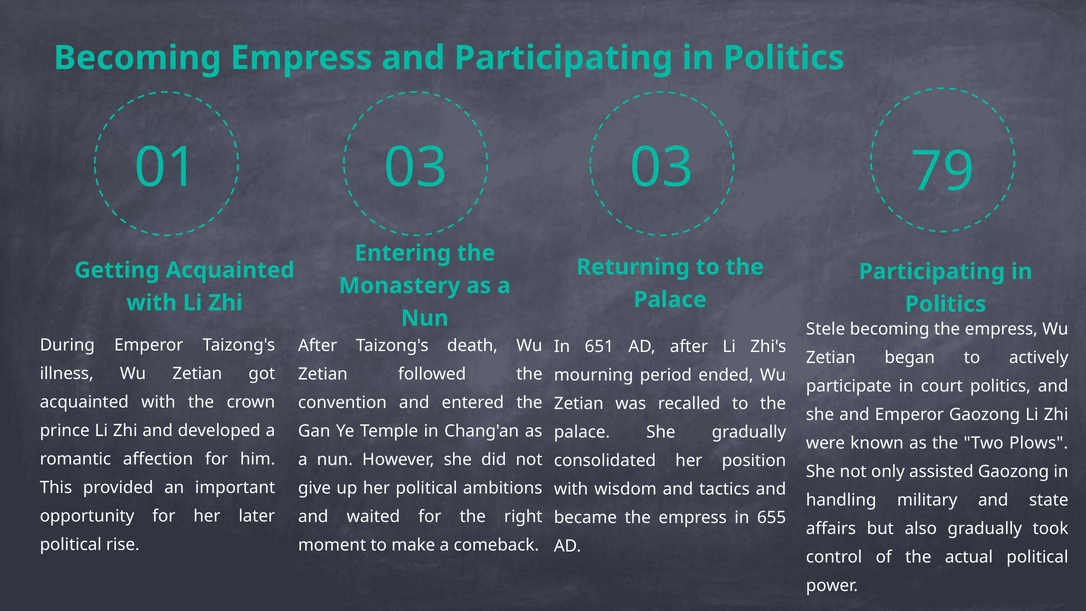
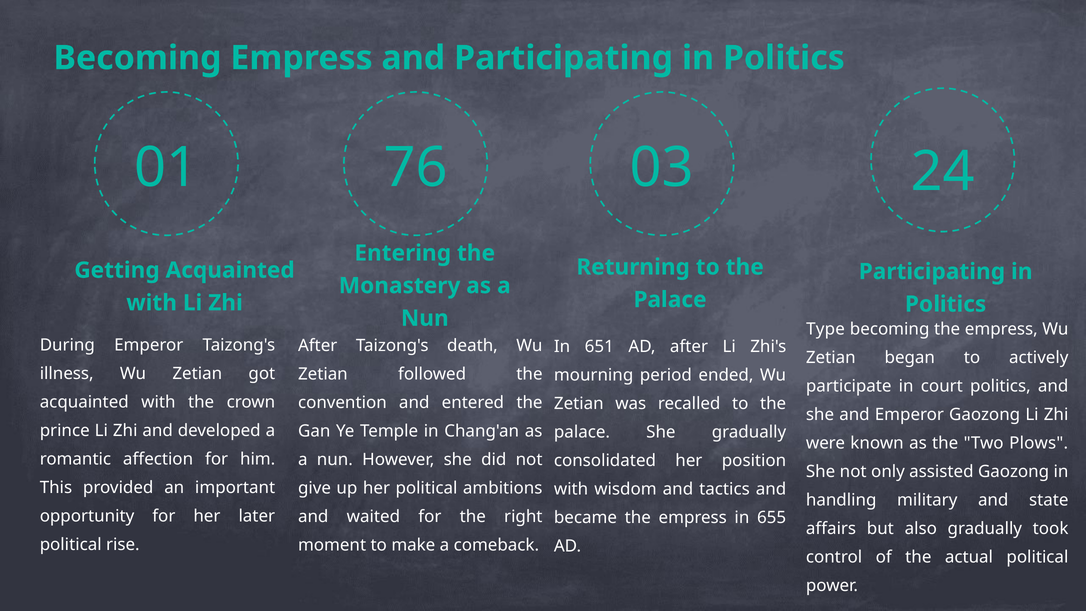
01 03: 03 -> 76
79: 79 -> 24
Stele: Stele -> Type
